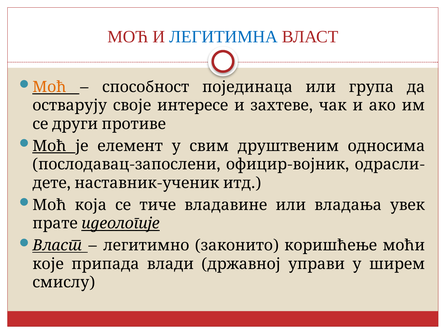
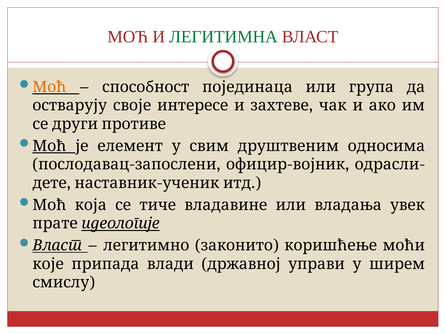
ЛЕГИТИМНА colour: blue -> green
